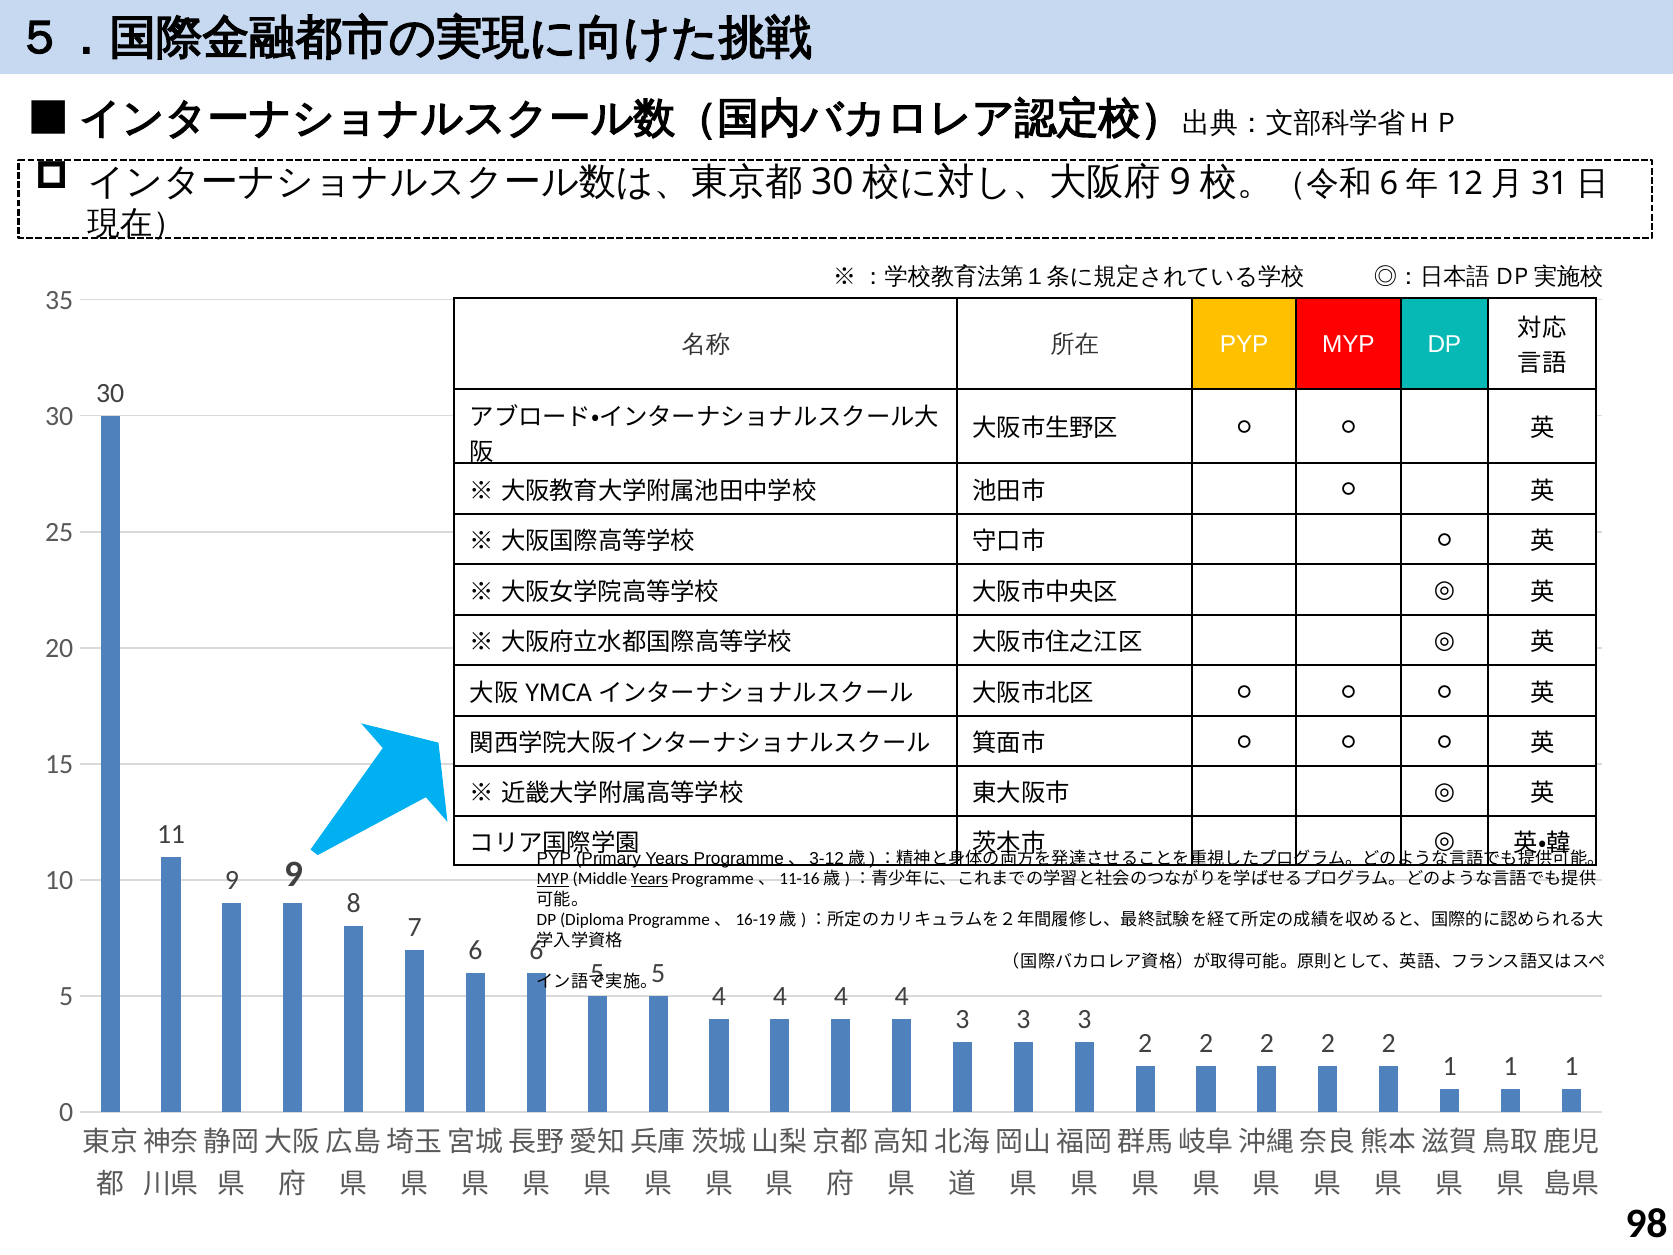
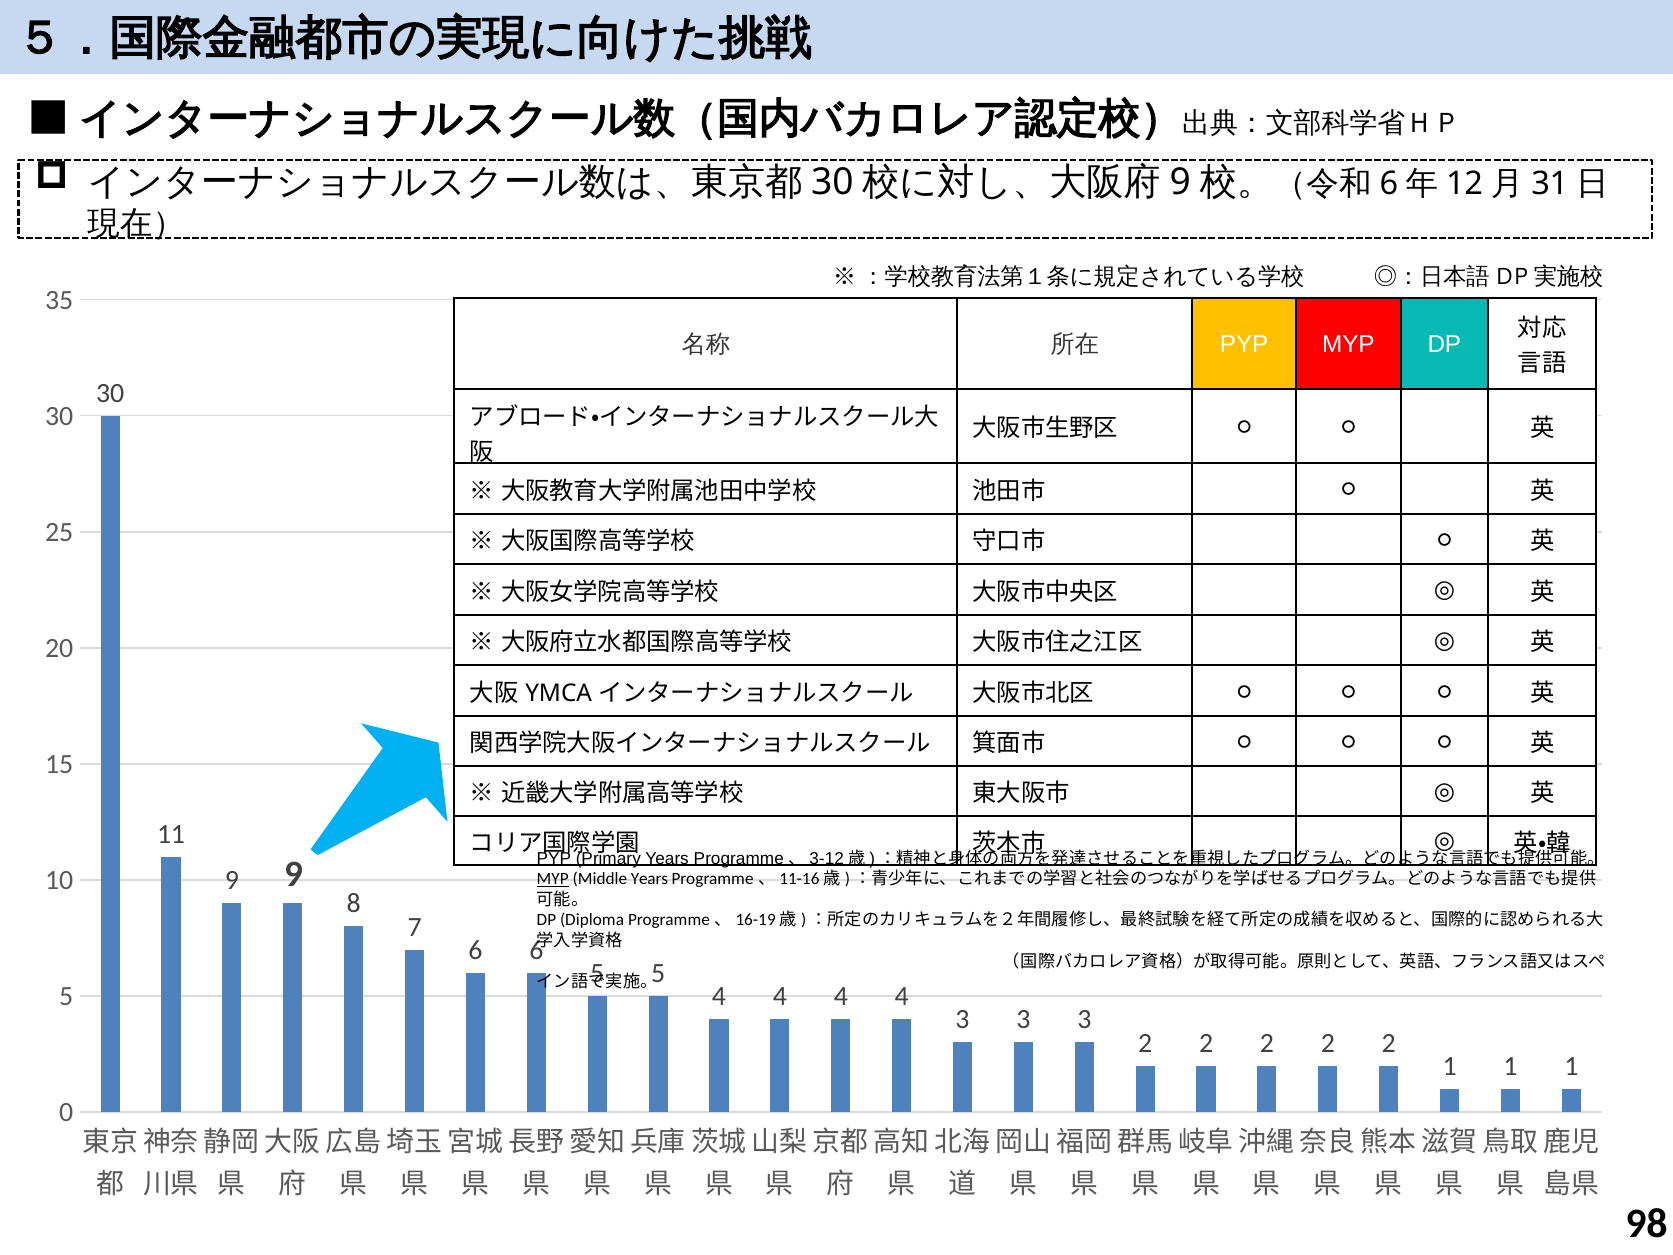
Years at (649, 879) underline: present -> none
